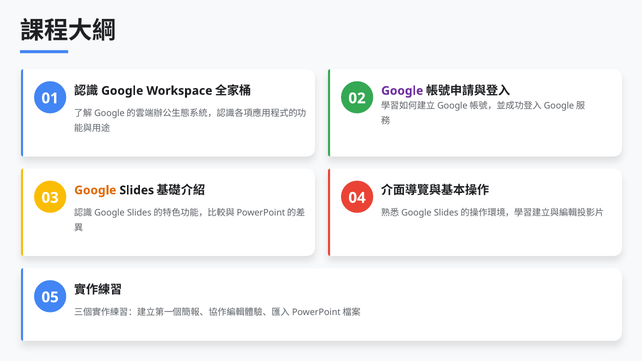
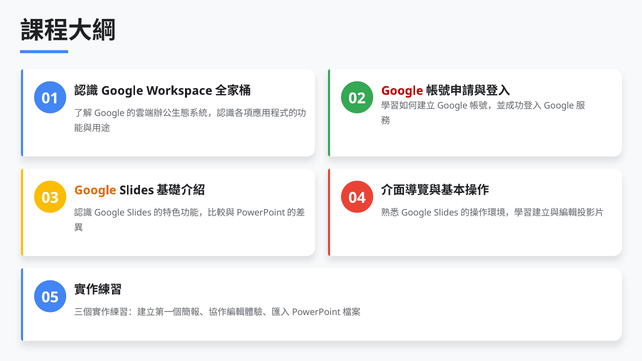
Google at (402, 91) colour: purple -> red
